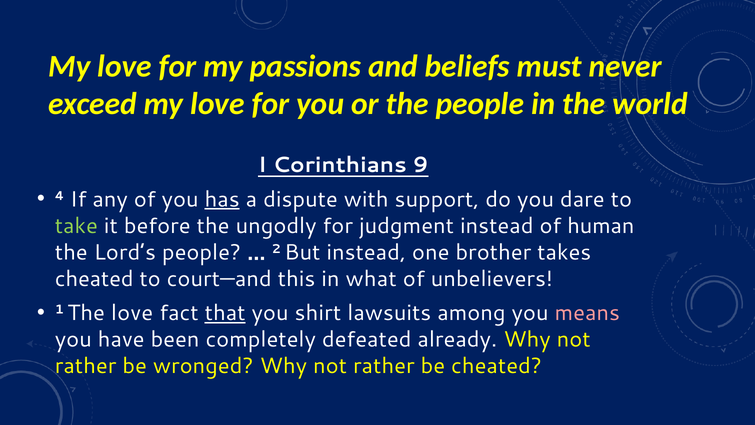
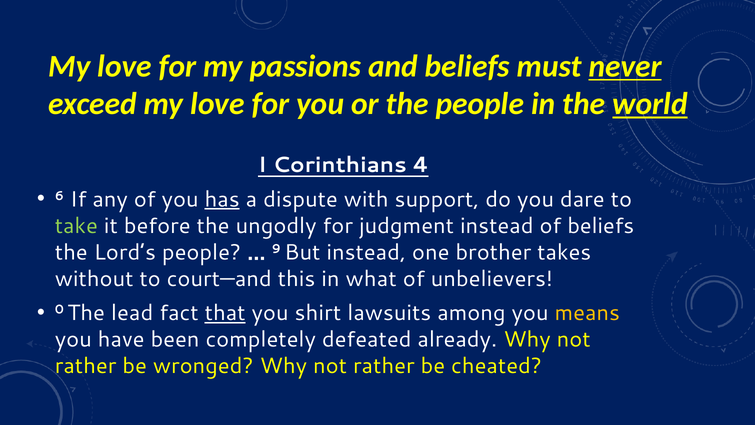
never underline: none -> present
world underline: none -> present
9: 9 -> 4
4: 4 -> 6
of human: human -> beliefs
2: 2 -> 9
cheated at (94, 279): cheated -> without
1: 1 -> 0
The love: love -> lead
means colour: pink -> yellow
